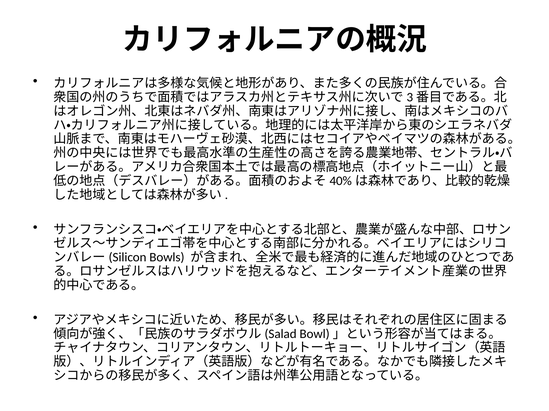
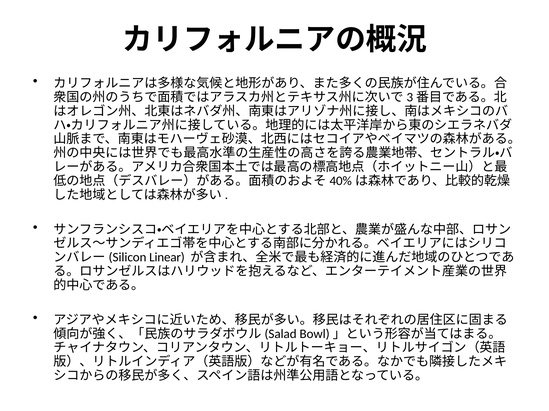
Bowls: Bowls -> Linear
